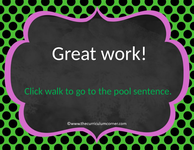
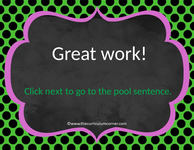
walk: walk -> next
